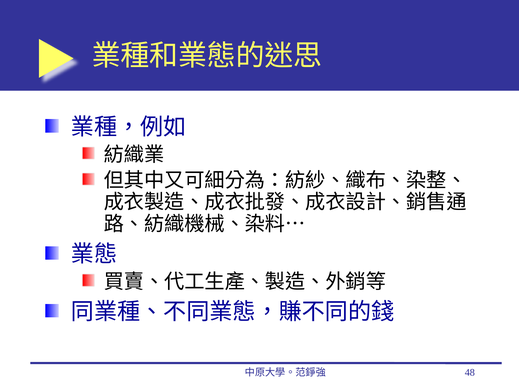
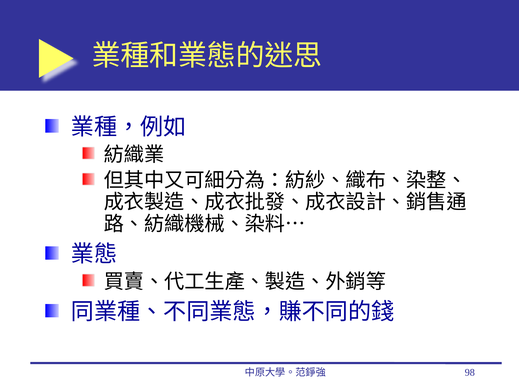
48: 48 -> 98
